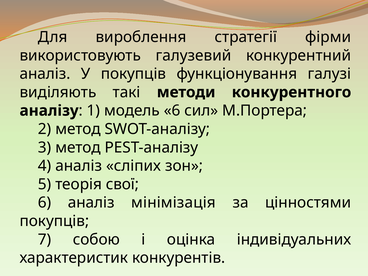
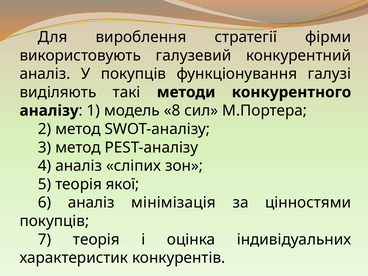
модель 6: 6 -> 8
свої: свої -> якої
7 собою: собою -> теорія
